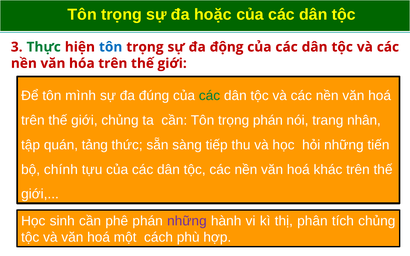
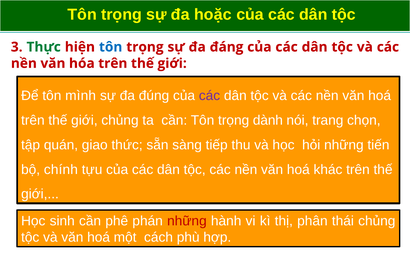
động: động -> đáng
các at (209, 96) colour: green -> purple
trọng phán: phán -> dành
nhân: nhân -> chọn
tảng: tảng -> giao
những at (187, 221) colour: purple -> red
tích: tích -> thái
